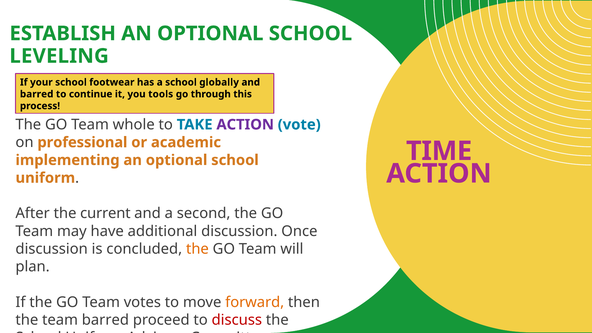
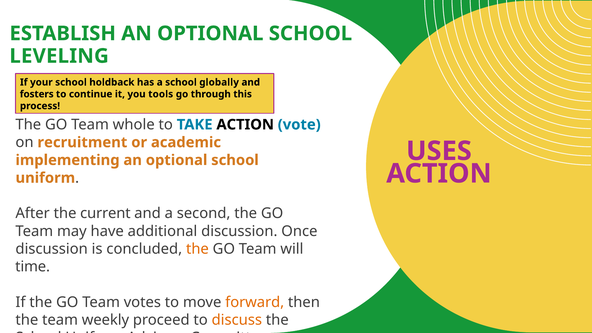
footwear: footwear -> holdback
barred at (37, 94): barred -> fosters
ACTION at (245, 125) colour: purple -> black
professional: professional -> recruitment
TIME: TIME -> USES
plan: plan -> time
team barred: barred -> weekly
discuss colour: red -> orange
